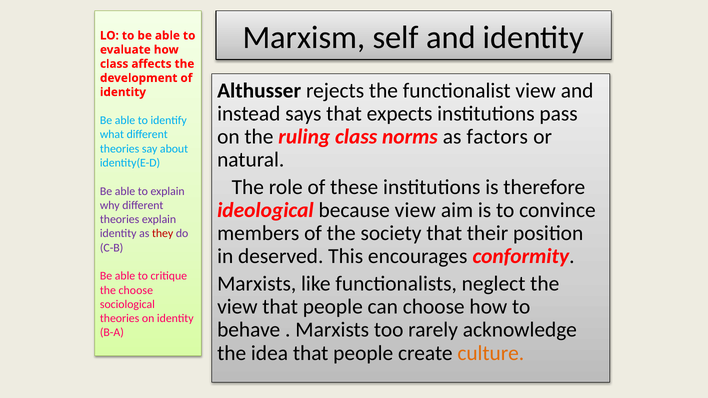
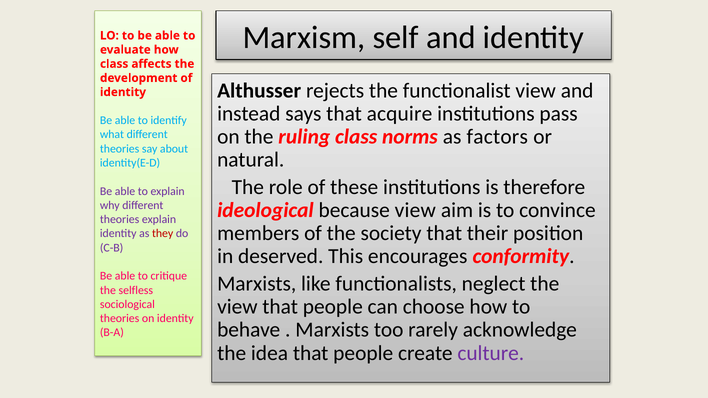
expects: expects -> acquire
the choose: choose -> selfless
culture colour: orange -> purple
